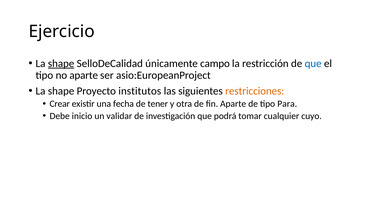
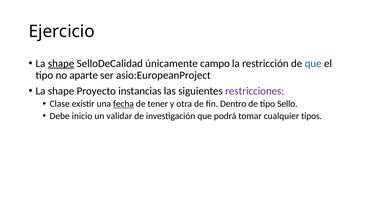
institutos: institutos -> instancias
restricciones colour: orange -> purple
Crear: Crear -> Clase
fecha underline: none -> present
fin Aparte: Aparte -> Dentro
Para: Para -> Sello
cuyo: cuyo -> tipos
